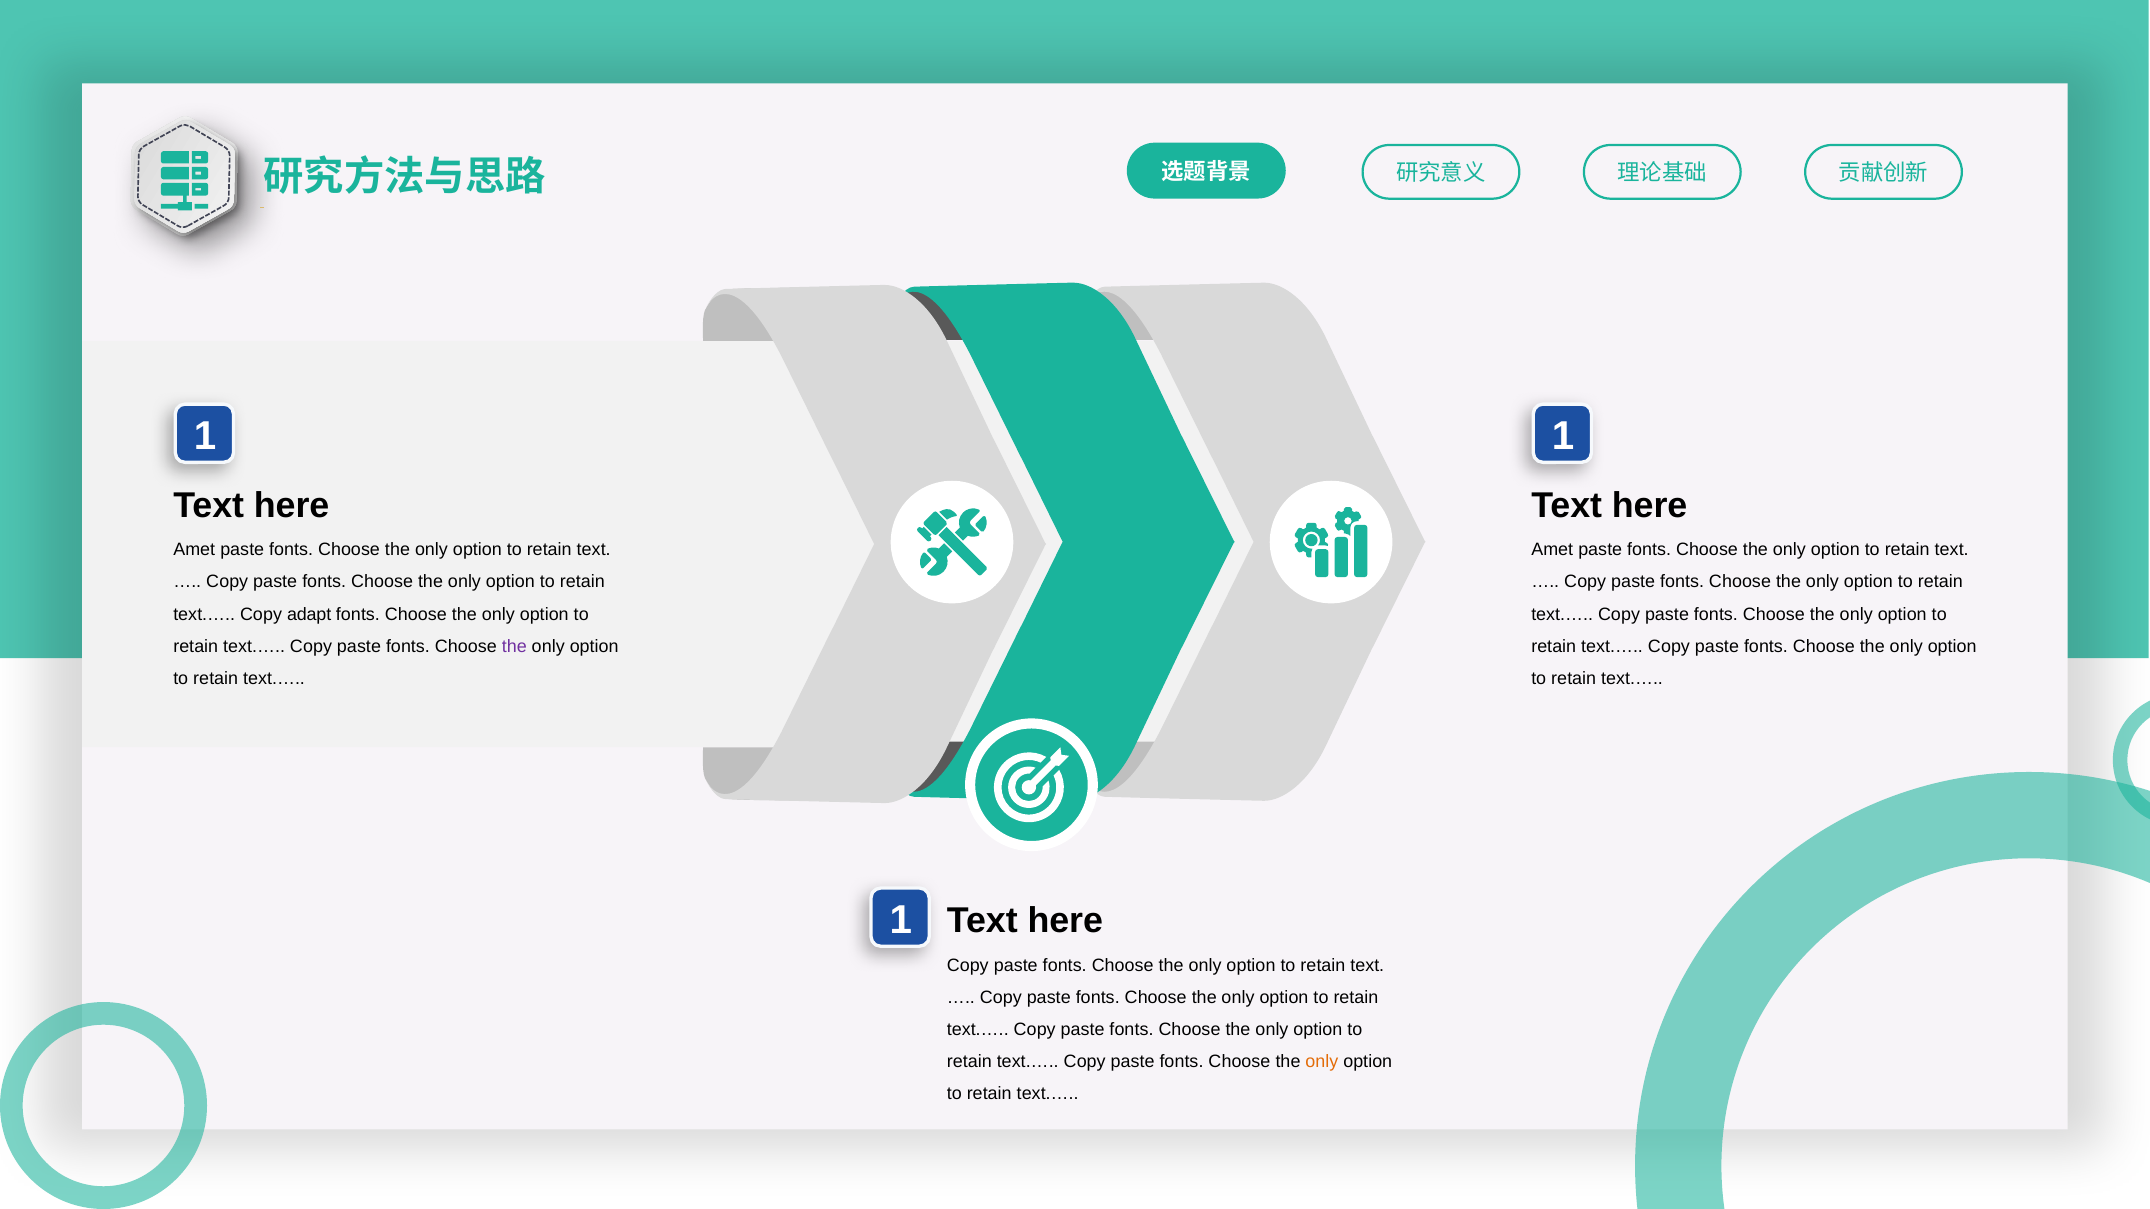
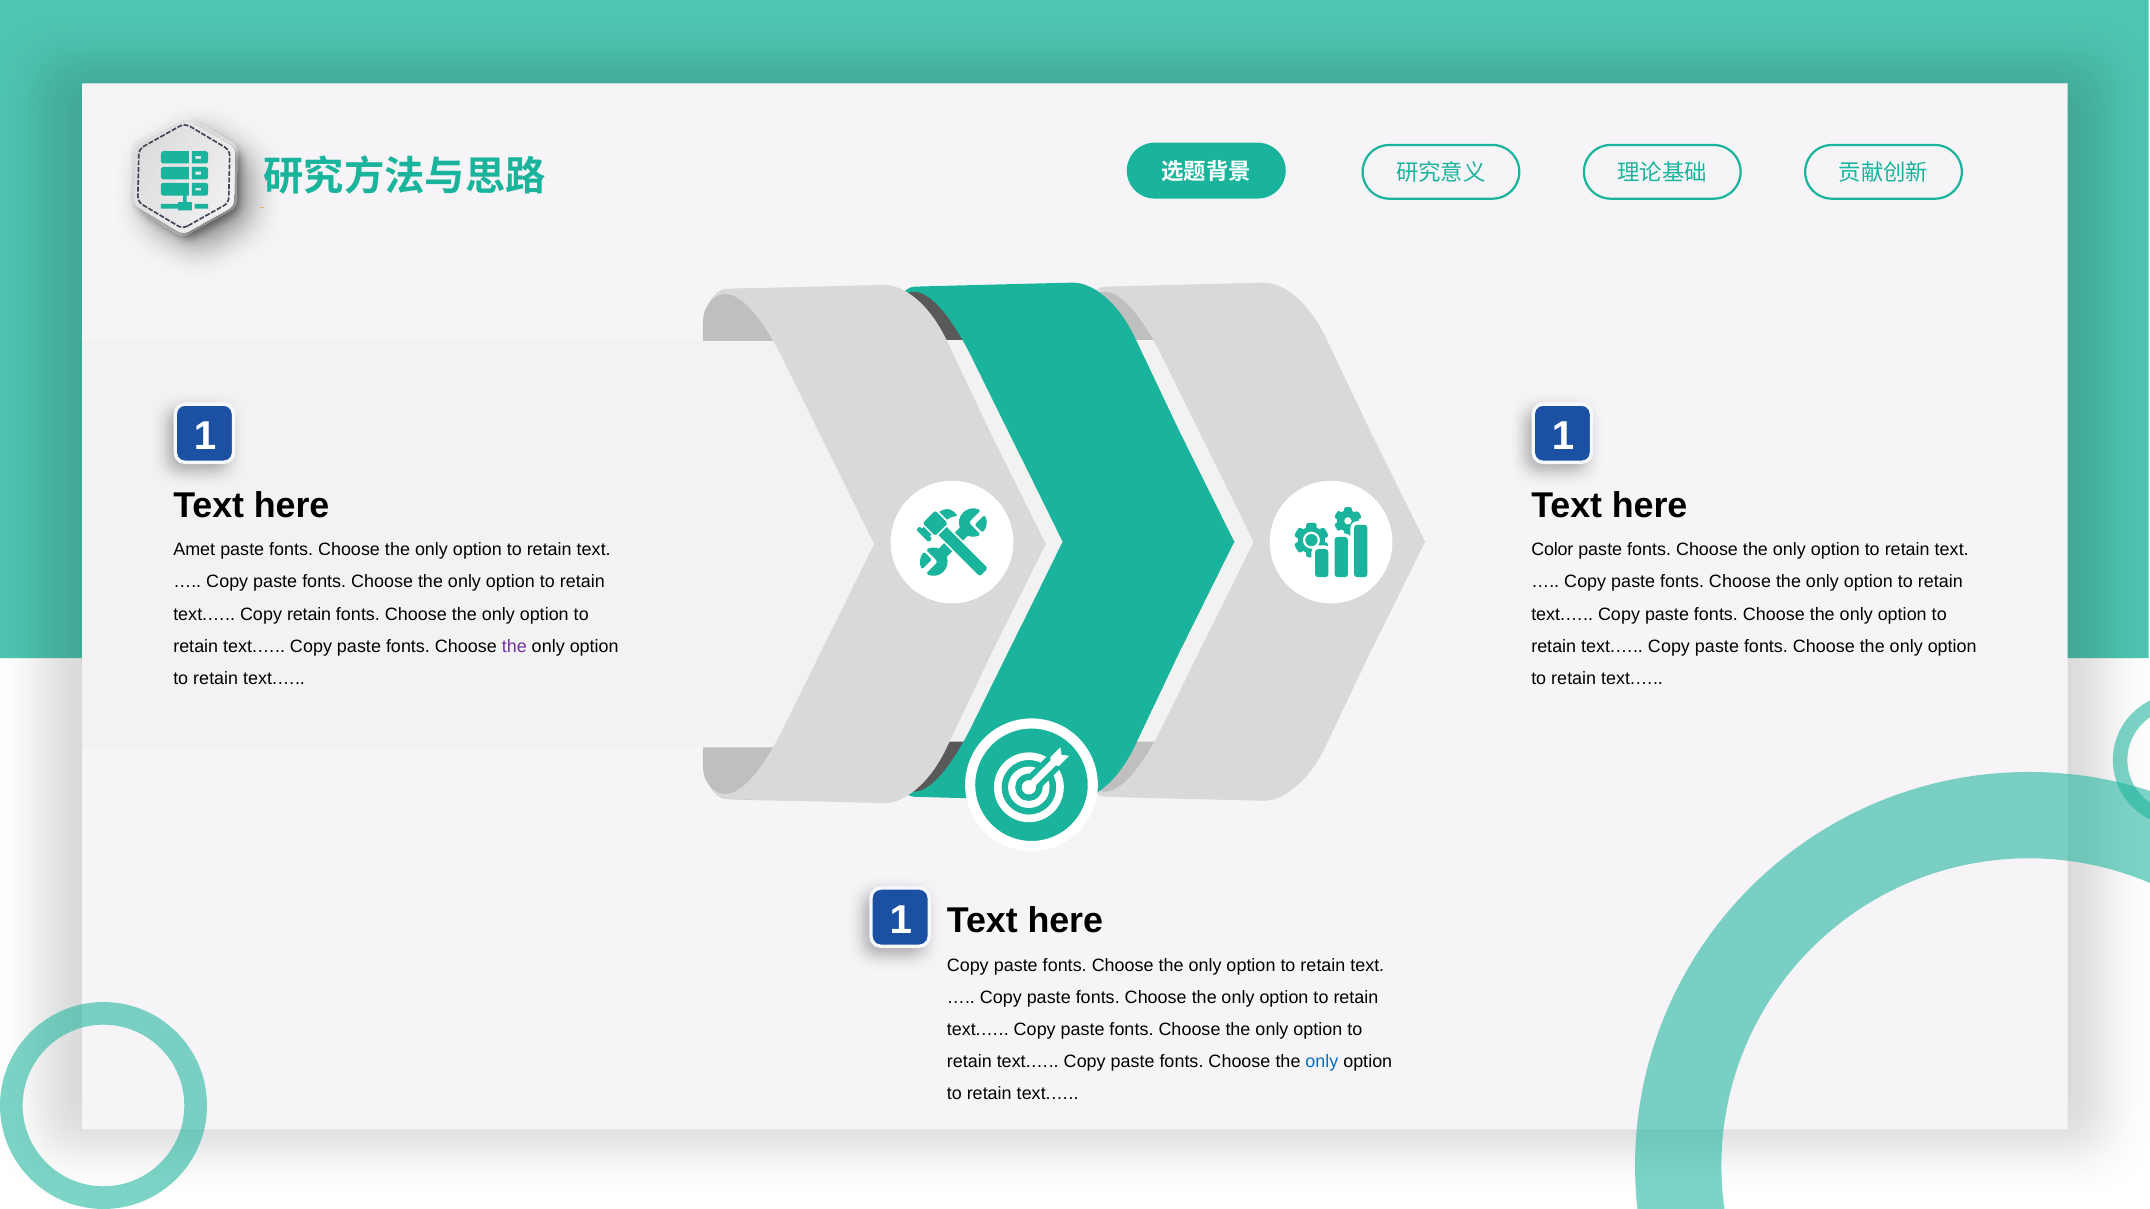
Amet at (1552, 550): Amet -> Color
Copy adapt: adapt -> retain
only at (1322, 1062) colour: orange -> blue
